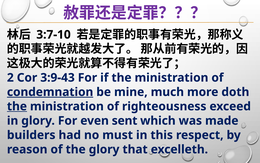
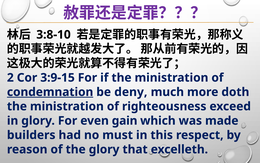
3:7-10: 3:7-10 -> 3:8-10
3:9-43: 3:9-43 -> 3:9-15
mine: mine -> deny
the at (17, 106) underline: present -> none
sent: sent -> gain
